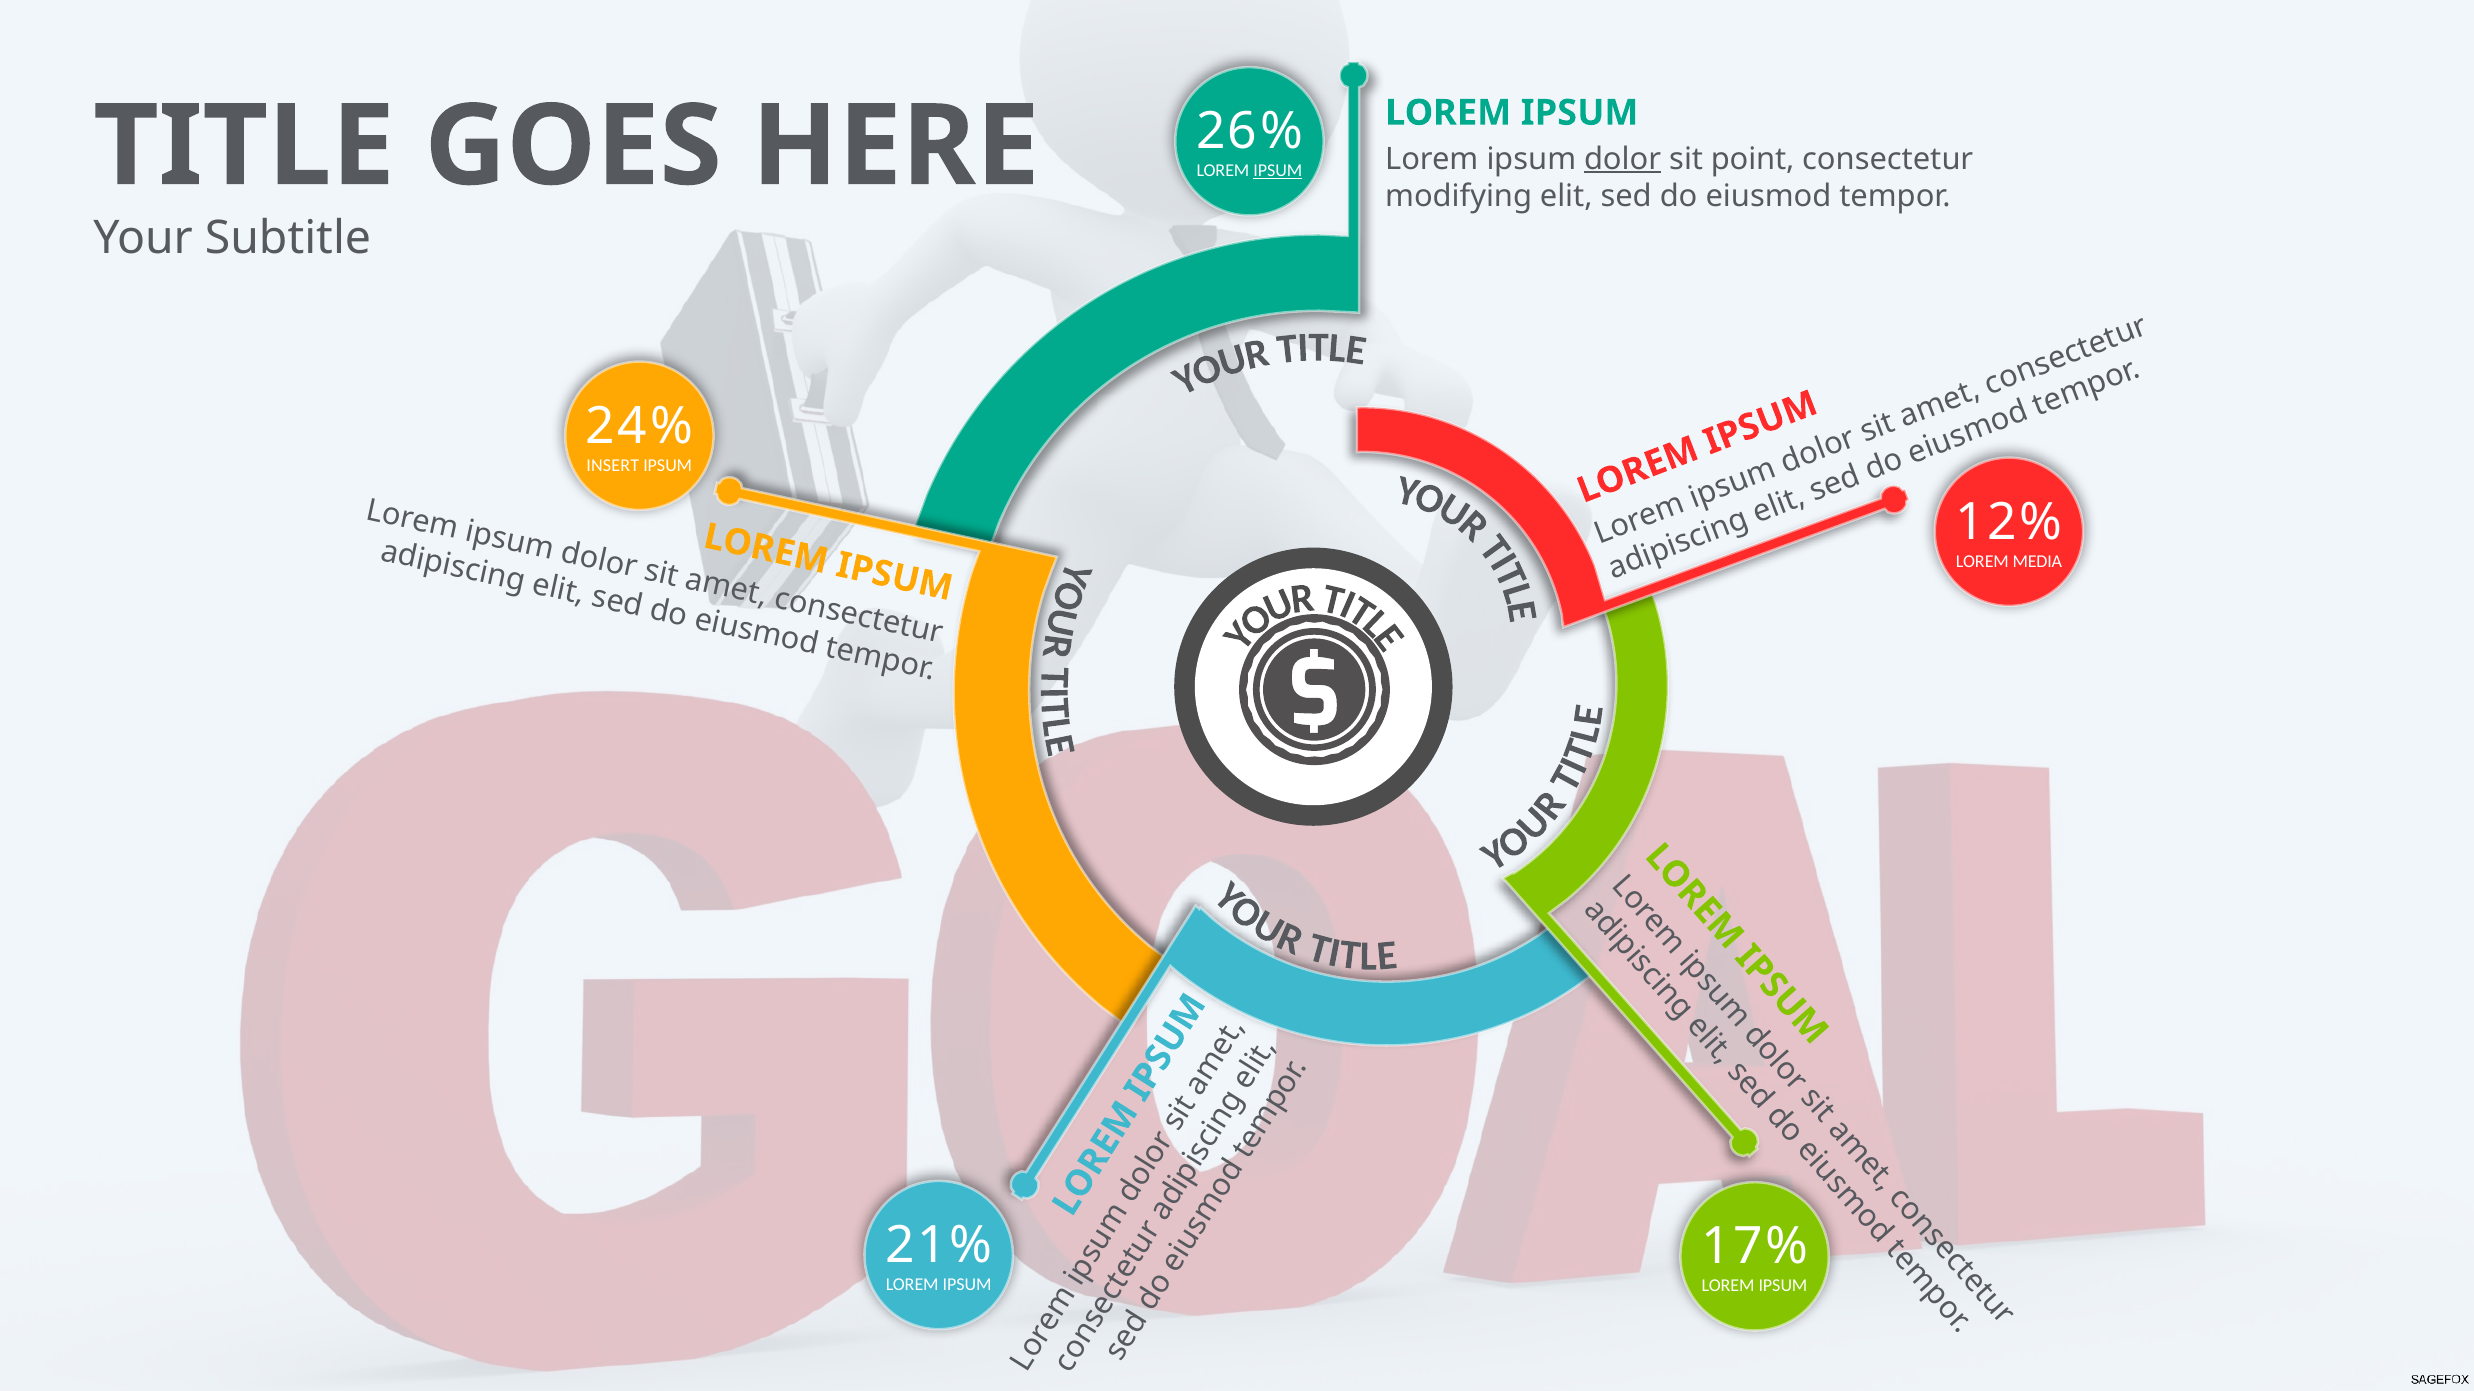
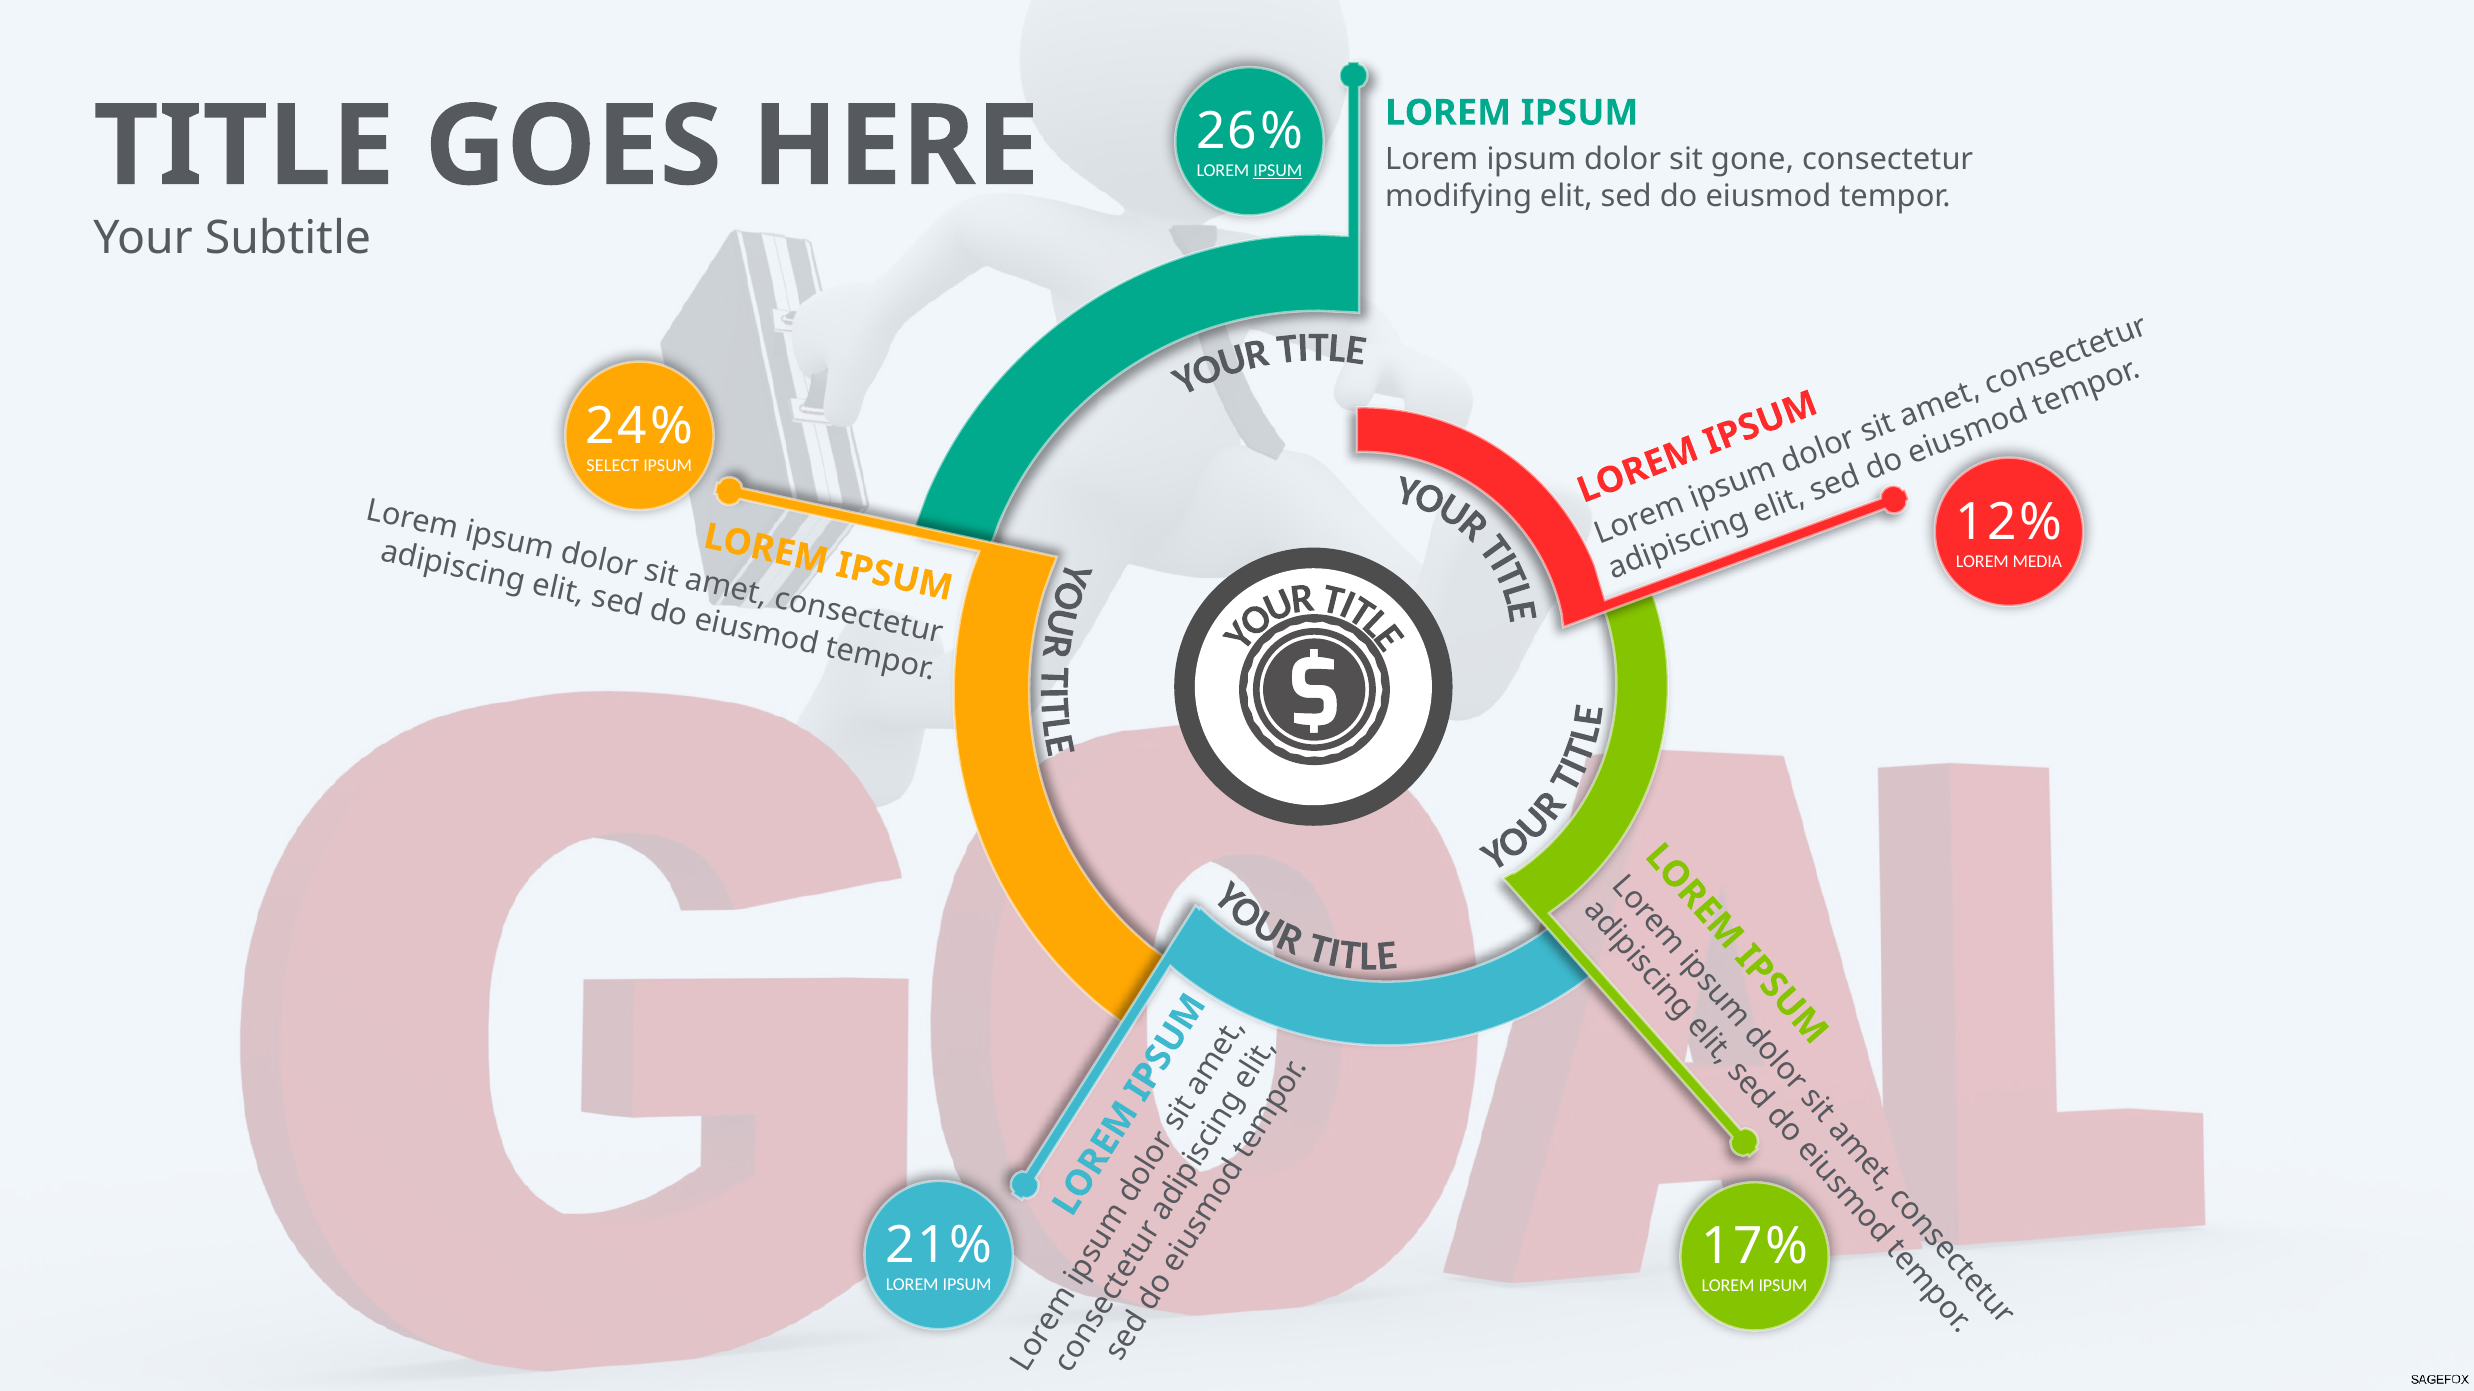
dolor at (1623, 159) underline: present -> none
point: point -> gone
INSERT: INSERT -> SELECT
